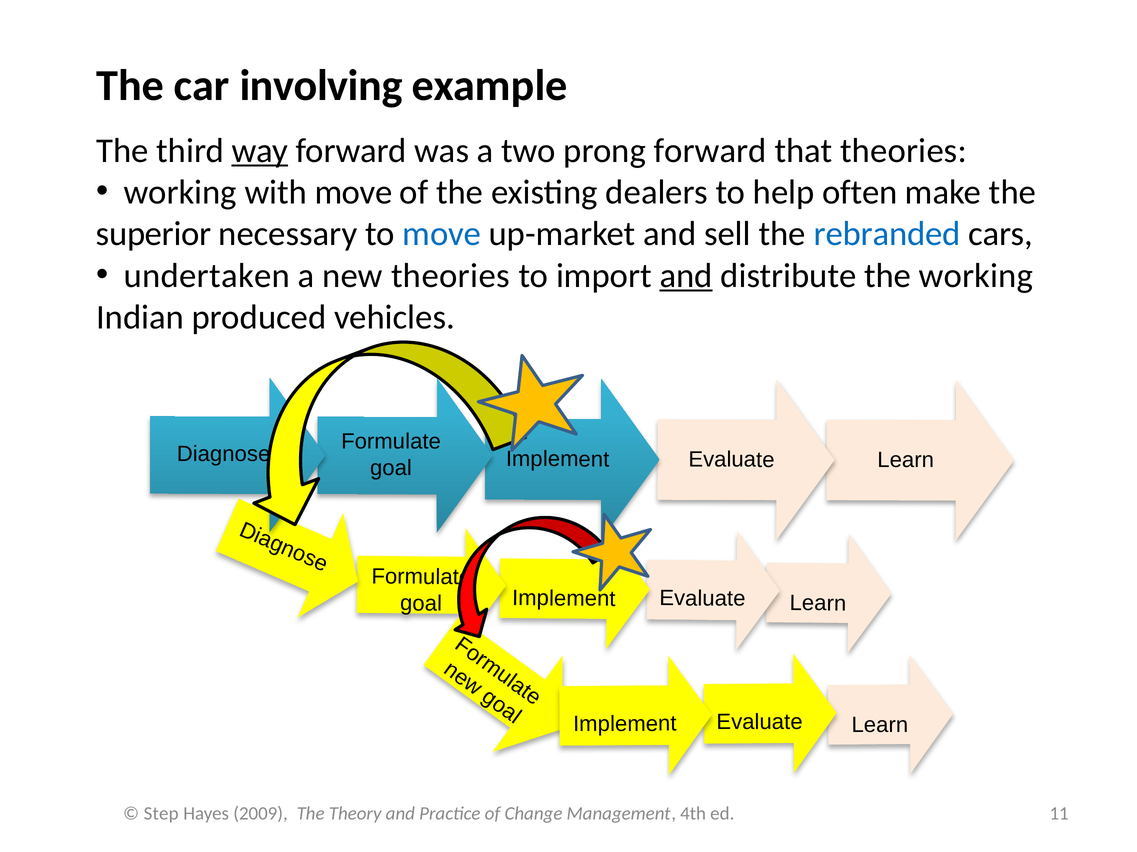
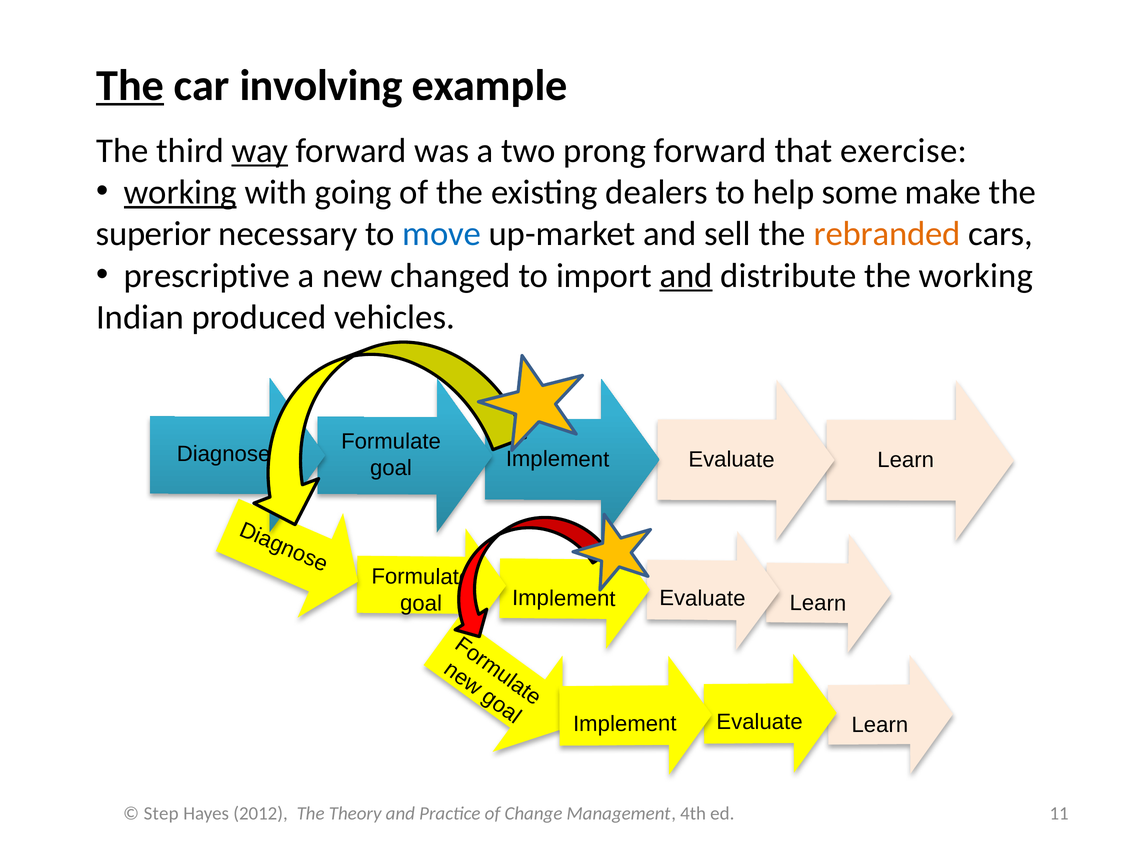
The at (130, 85) underline: none -> present
that theories: theories -> exercise
working at (180, 192) underline: none -> present
with move: move -> going
often: often -> some
rebranded colour: blue -> orange
undertaken: undertaken -> prescriptive
new theories: theories -> changed
2009: 2009 -> 2012
